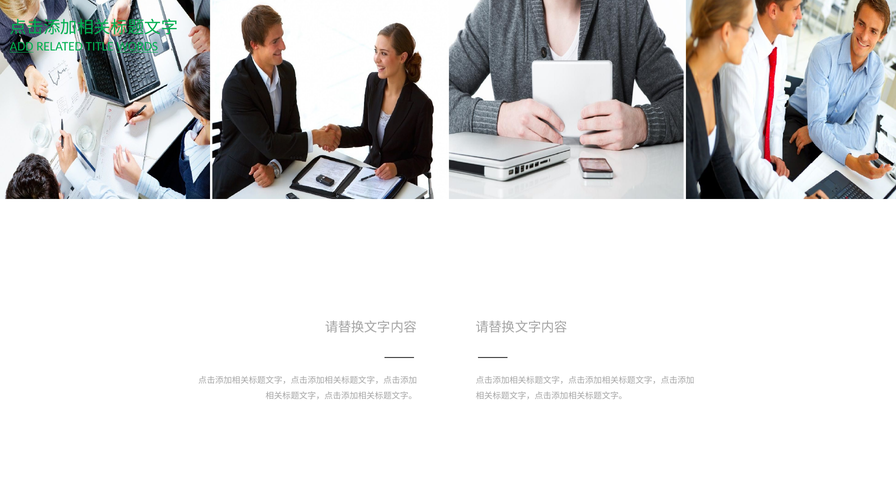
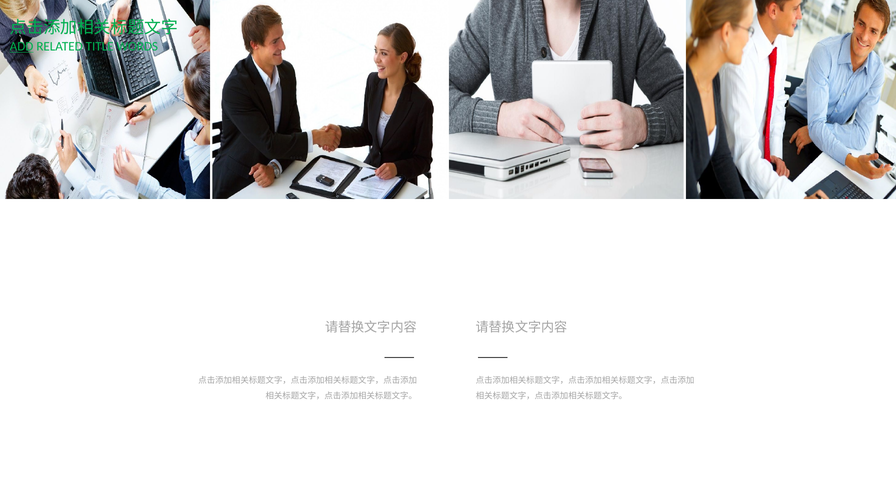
WORDS underline: present -> none
